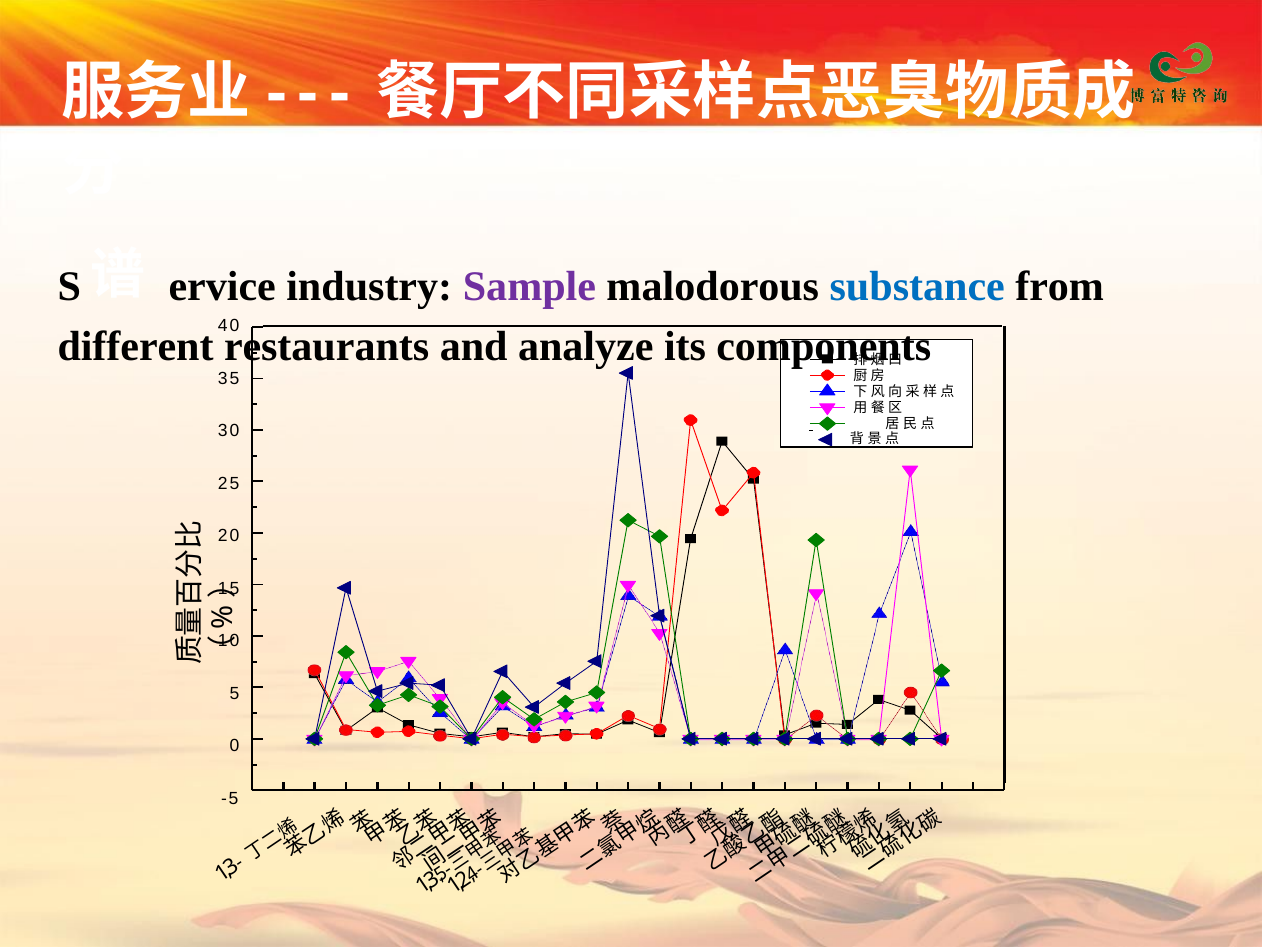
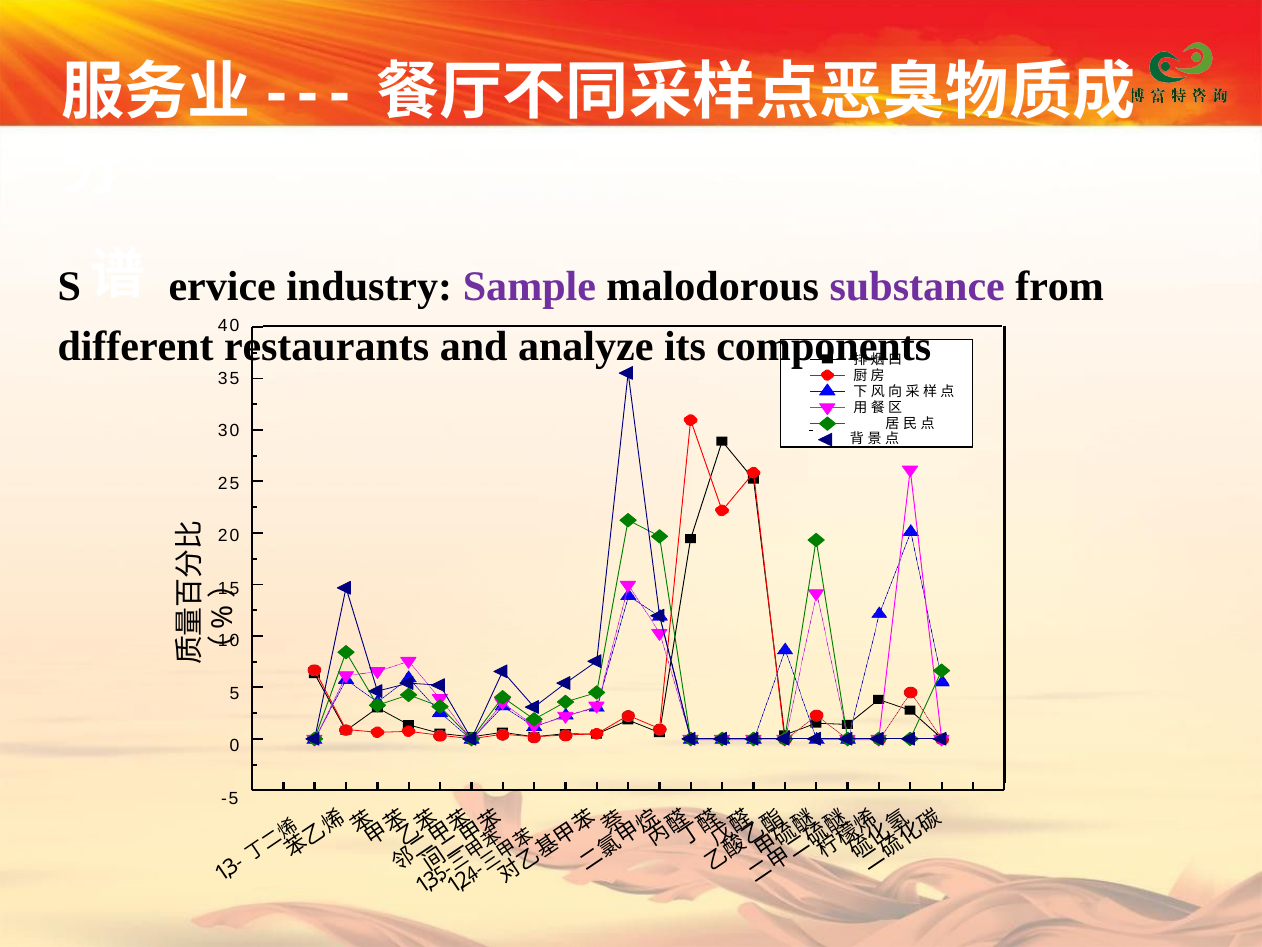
substance colour: blue -> purple
